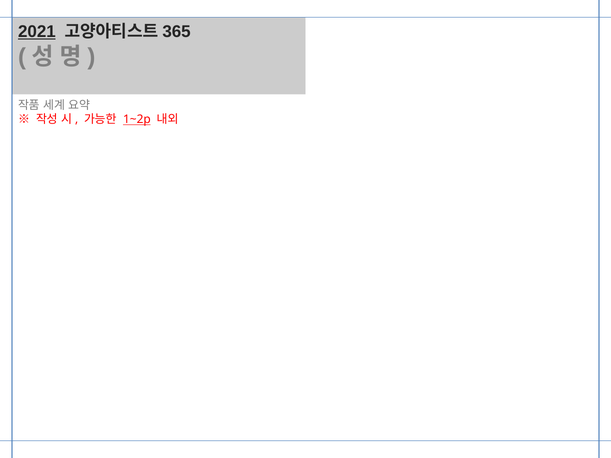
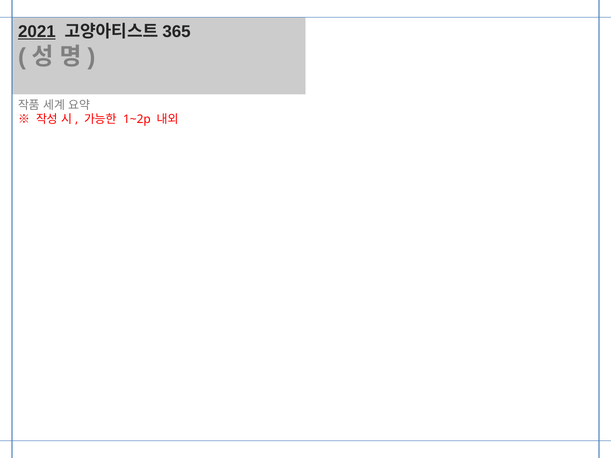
1~2p underline: present -> none
